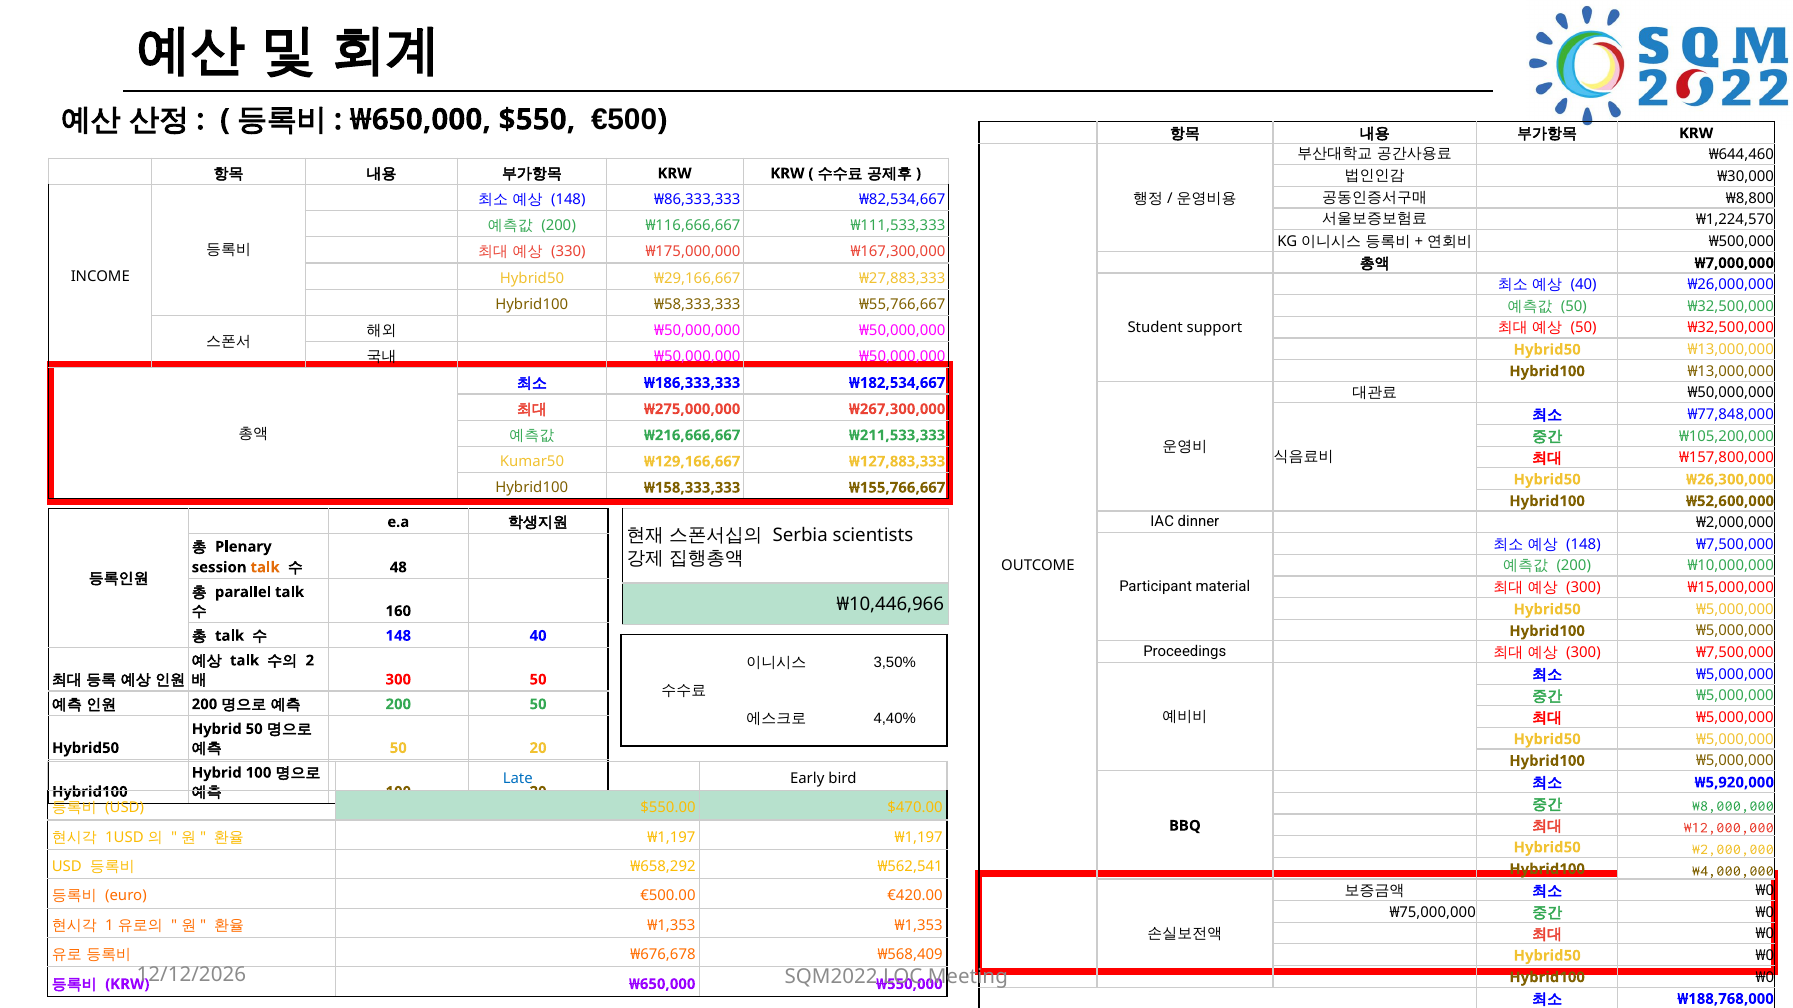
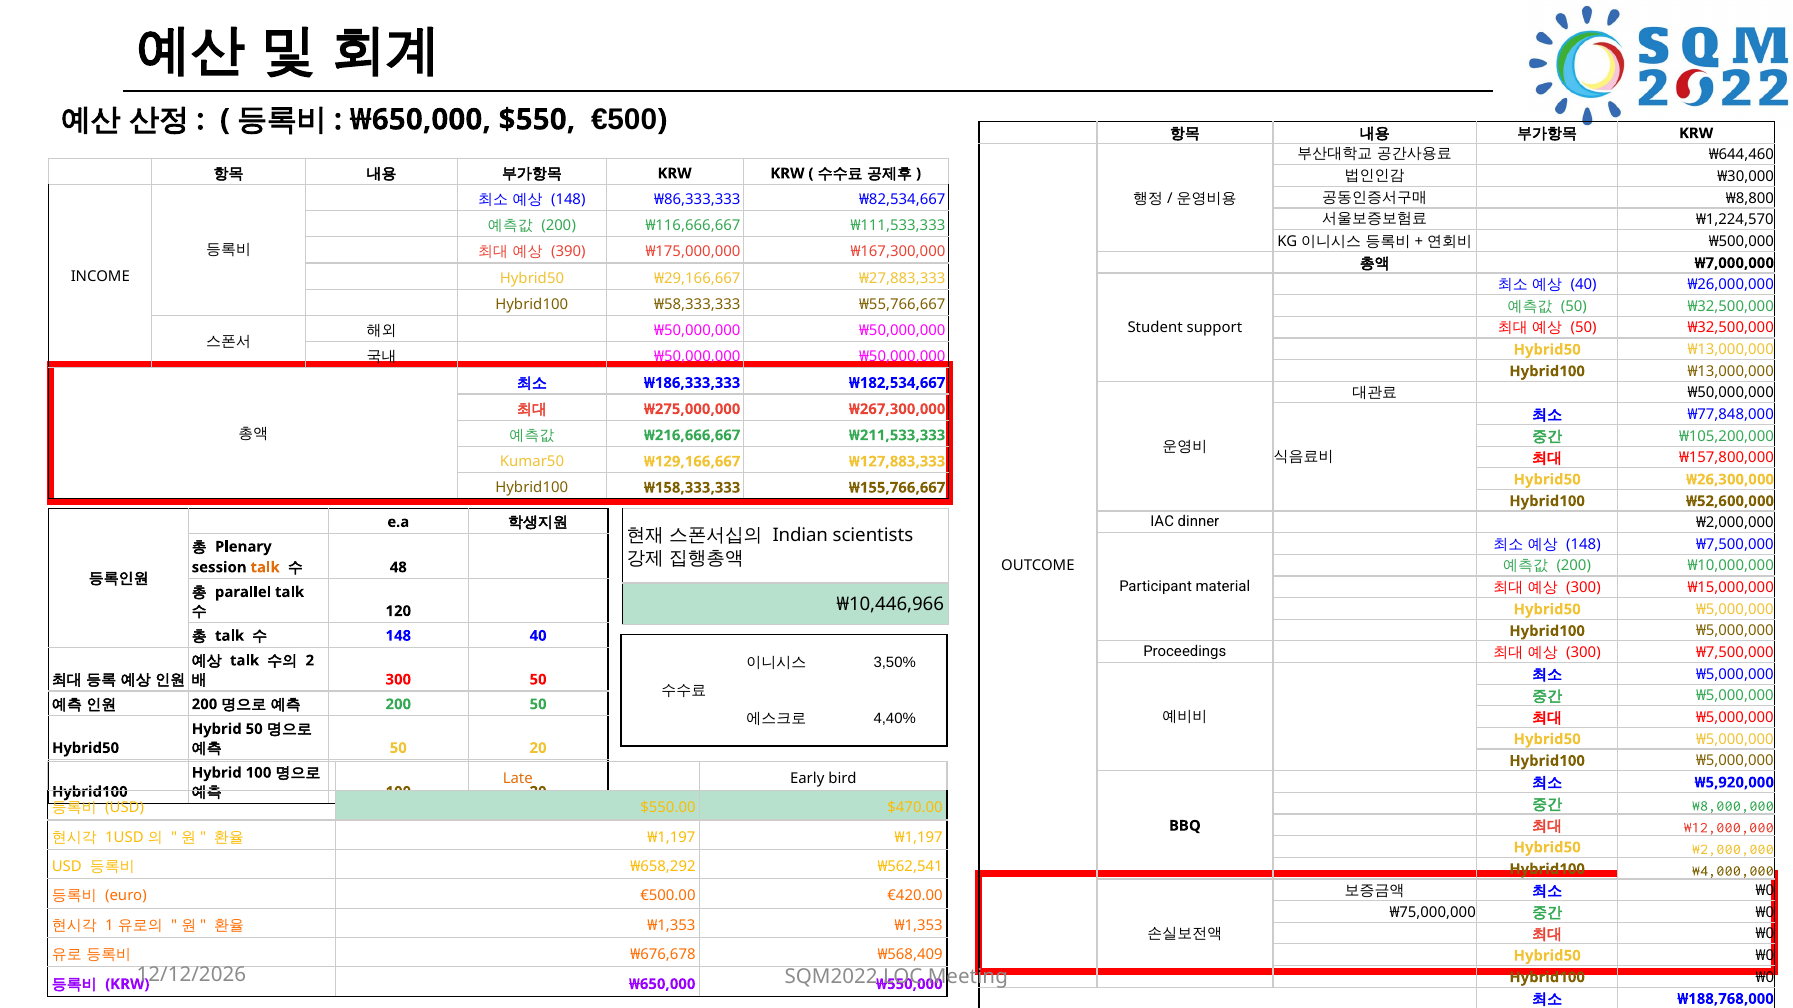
330: 330 -> 390
Serbia: Serbia -> Indian
160: 160 -> 120
Late colour: blue -> orange
